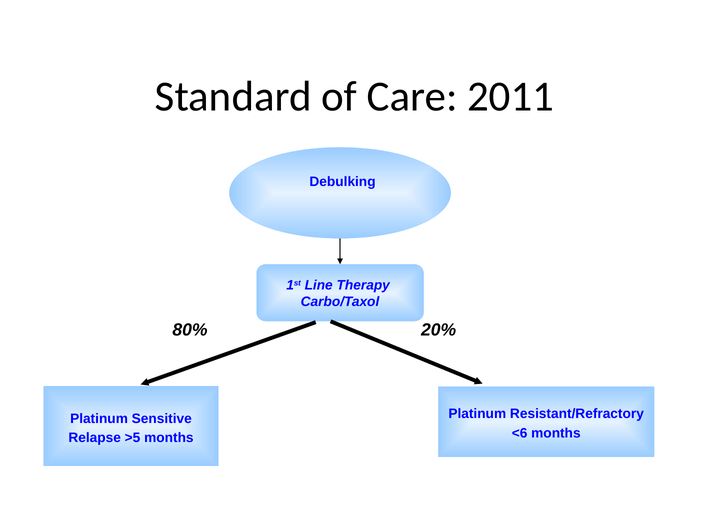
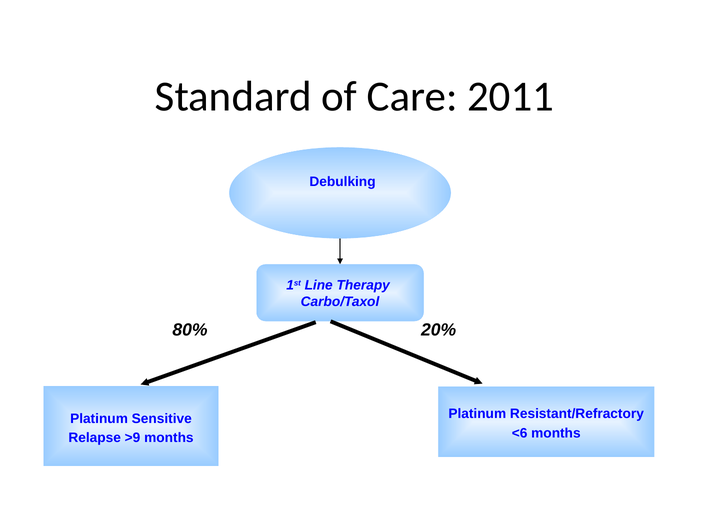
>5: >5 -> >9
